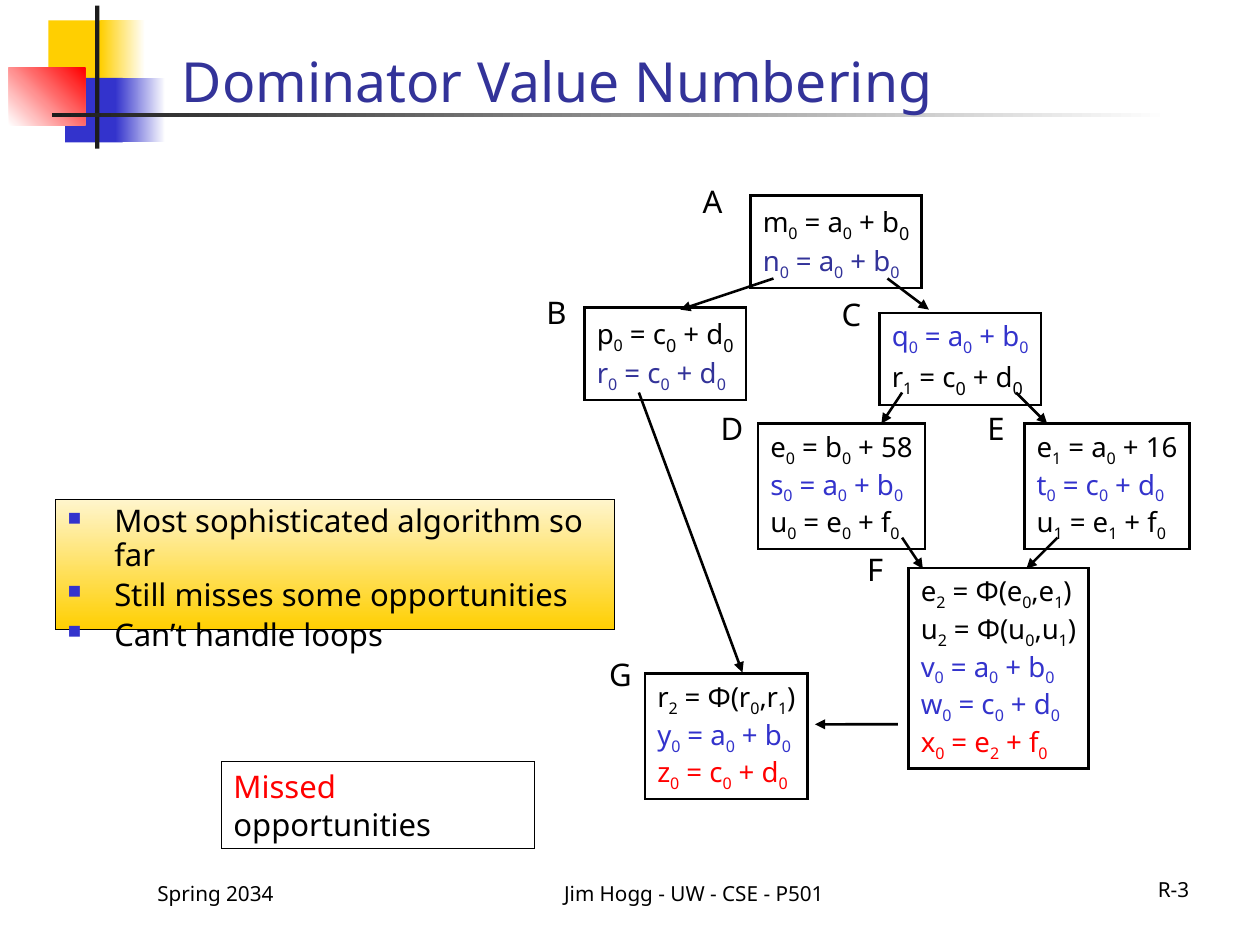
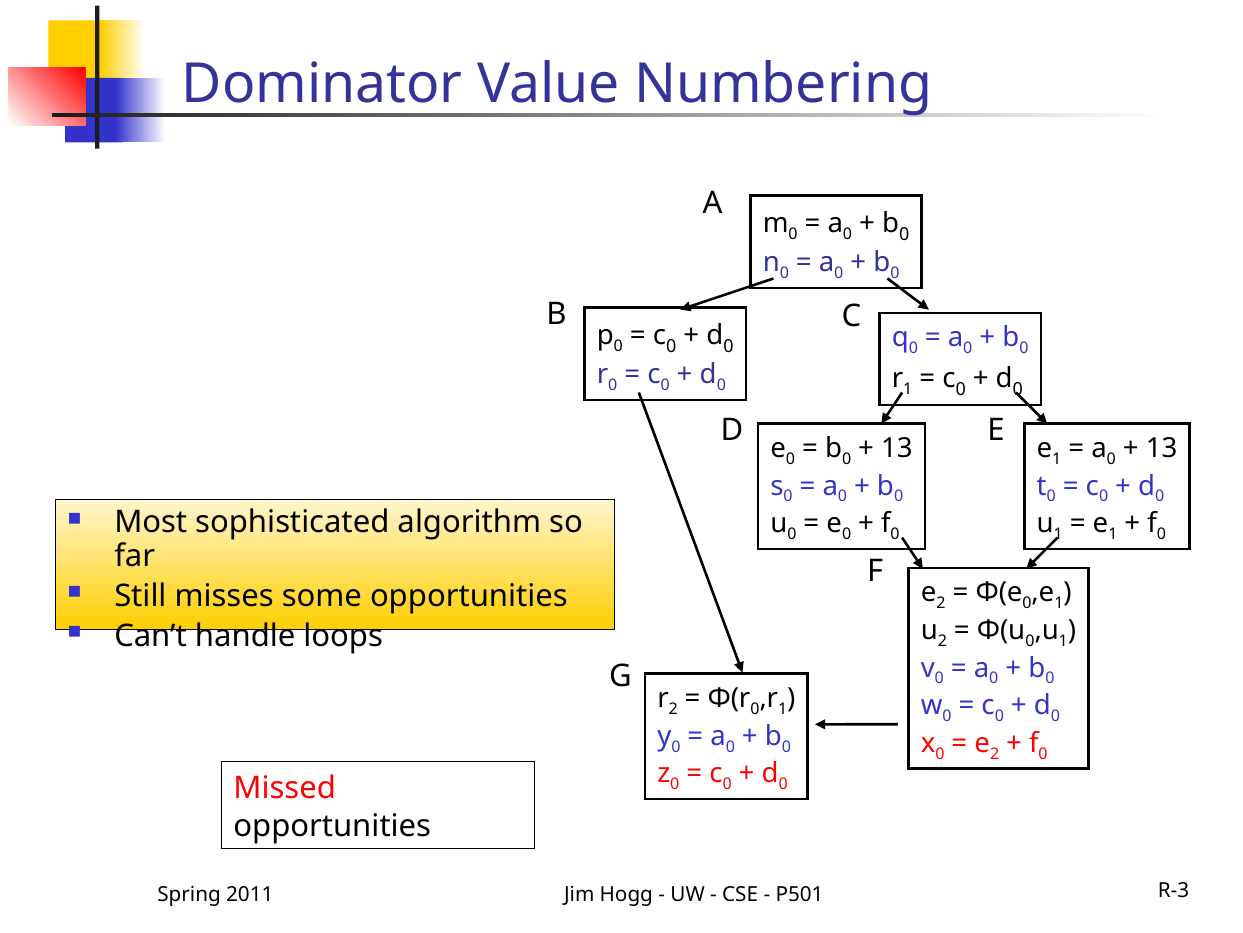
58 at (897, 448): 58 -> 13
16 at (1162, 448): 16 -> 13
2034: 2034 -> 2011
